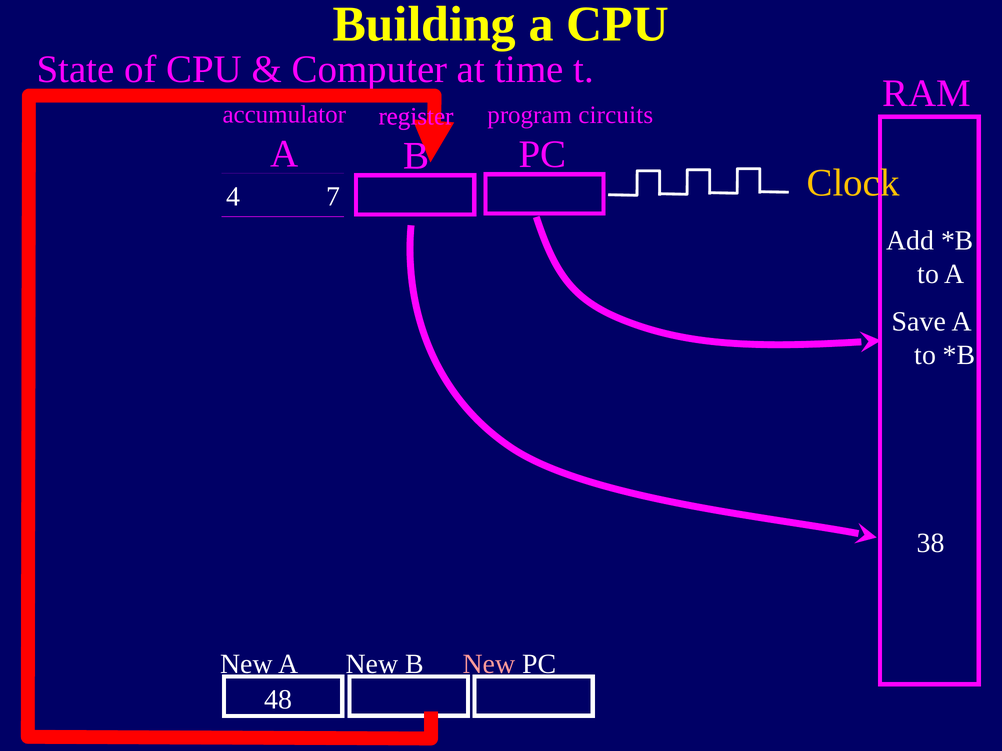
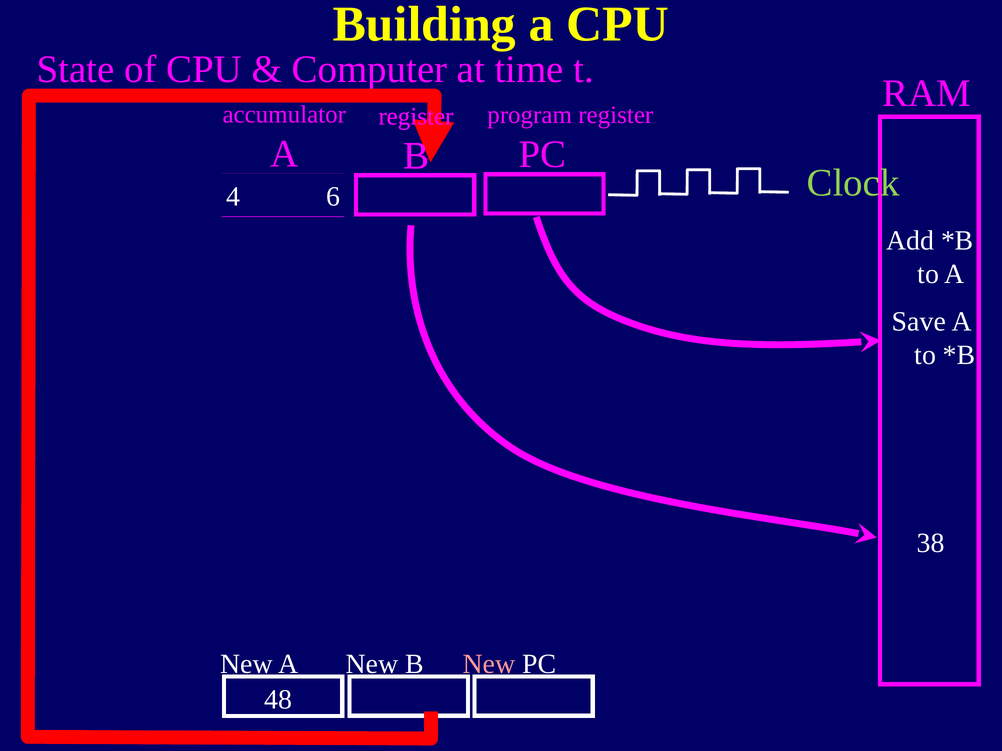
program circuits: circuits -> register
Clock colour: yellow -> light green
7: 7 -> 6
